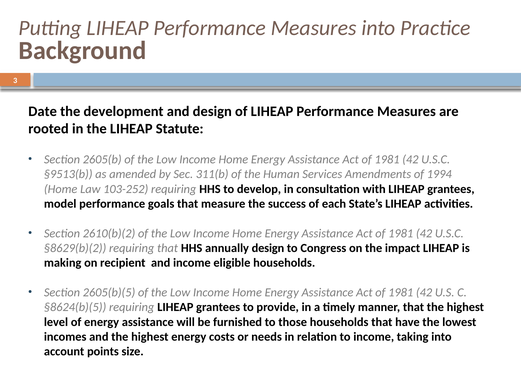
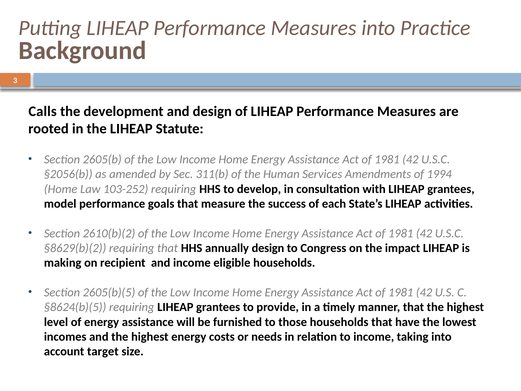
Date: Date -> Calls
§9513(b: §9513(b -> §2056(b
points: points -> target
